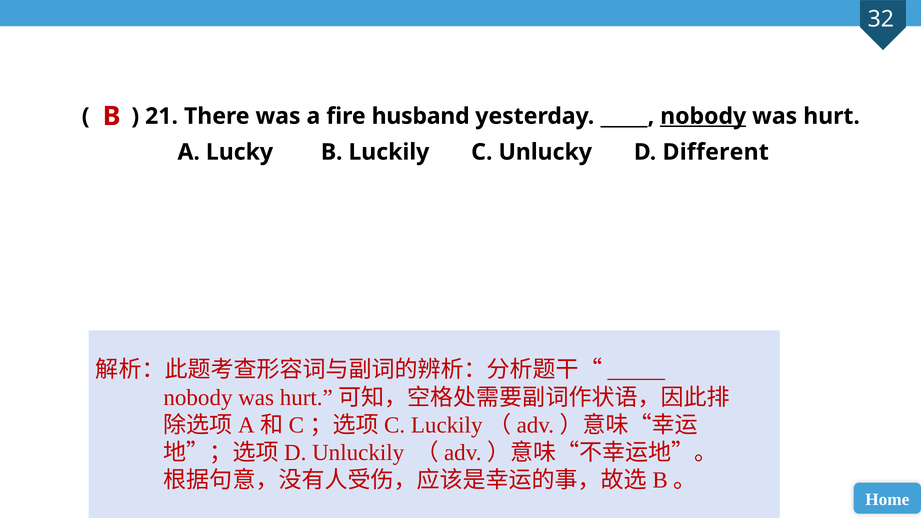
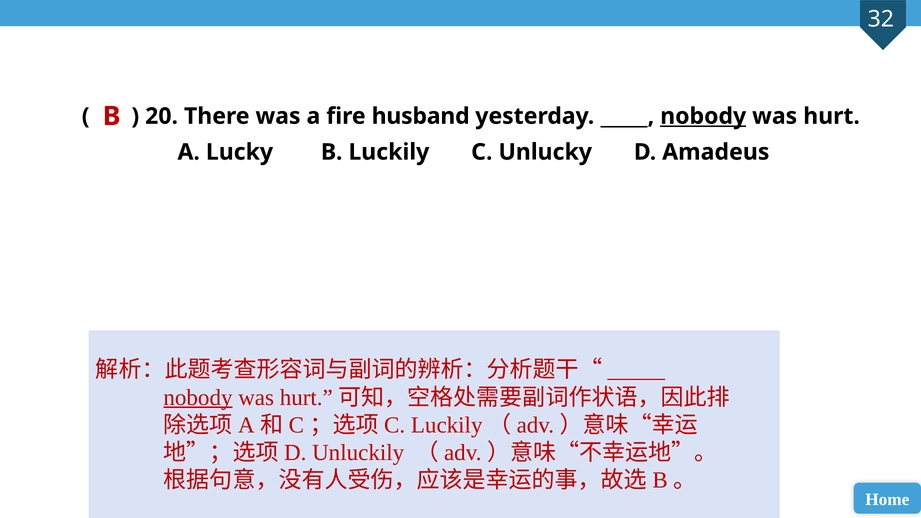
21: 21 -> 20
Different: Different -> Amadeus
nobody at (198, 397) underline: none -> present
